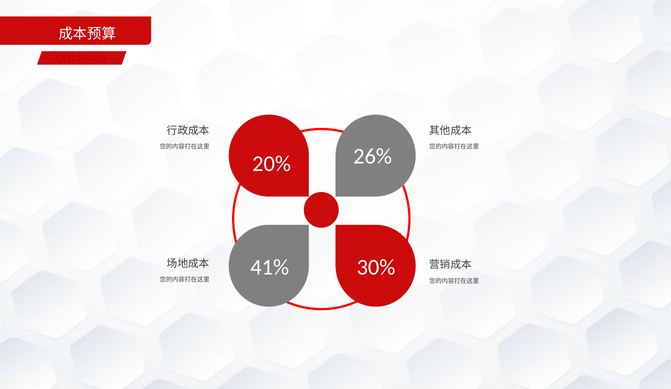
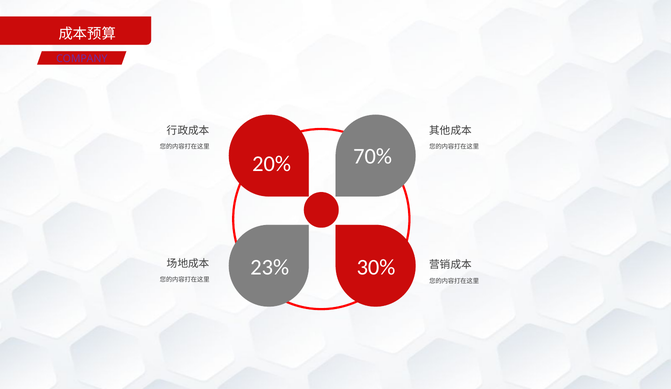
COMPANY colour: red -> purple
26%: 26% -> 70%
41%: 41% -> 23%
